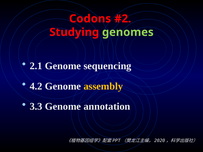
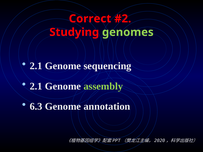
Codons: Codons -> Correct
4.2 at (36, 86): 4.2 -> 2.1
assembly colour: yellow -> light green
3.3: 3.3 -> 6.3
